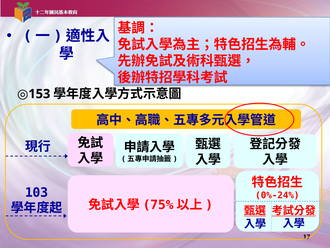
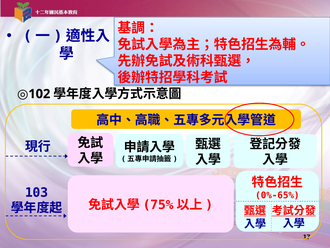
153: 153 -> 102
0%-24%: 0%-24% -> 0%-65%
